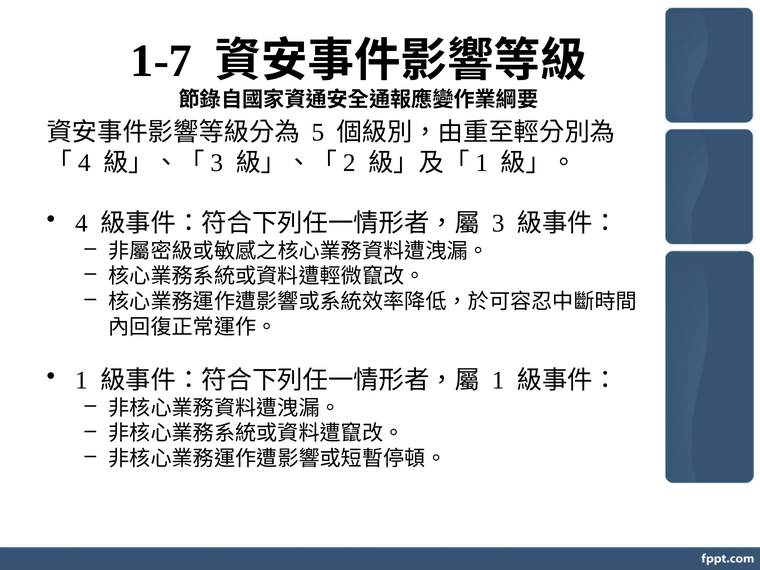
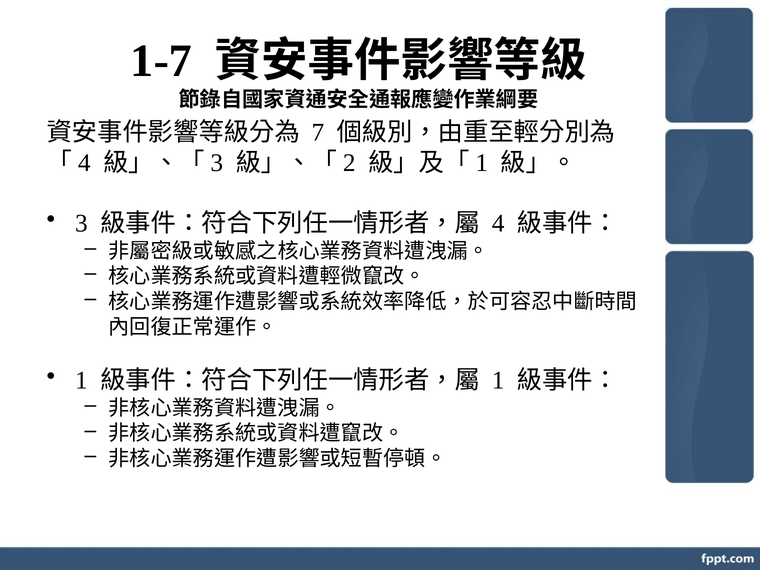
5: 5 -> 7
4: 4 -> 3
3: 3 -> 4
